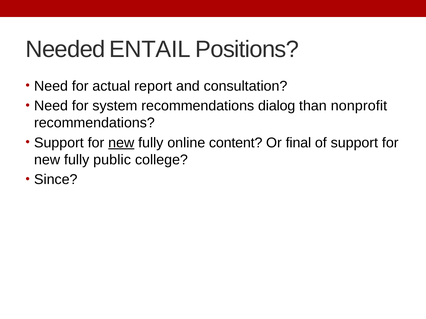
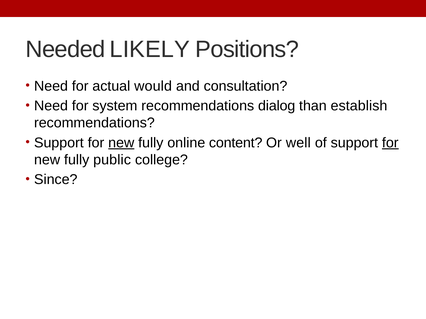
ENTAIL: ENTAIL -> LIKELY
report: report -> would
nonprofit: nonprofit -> establish
final: final -> well
for at (390, 143) underline: none -> present
